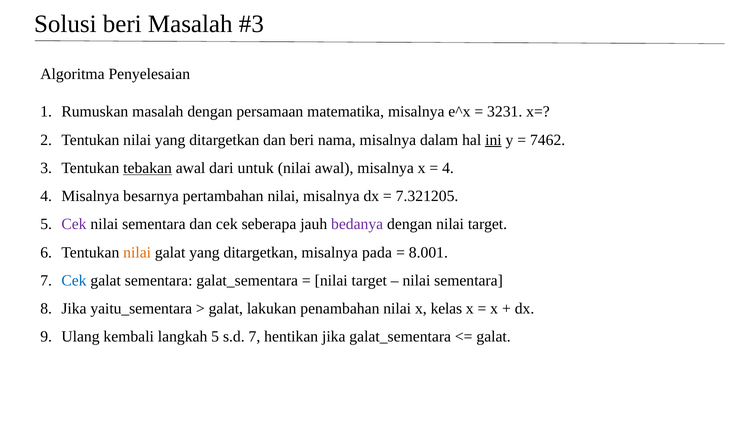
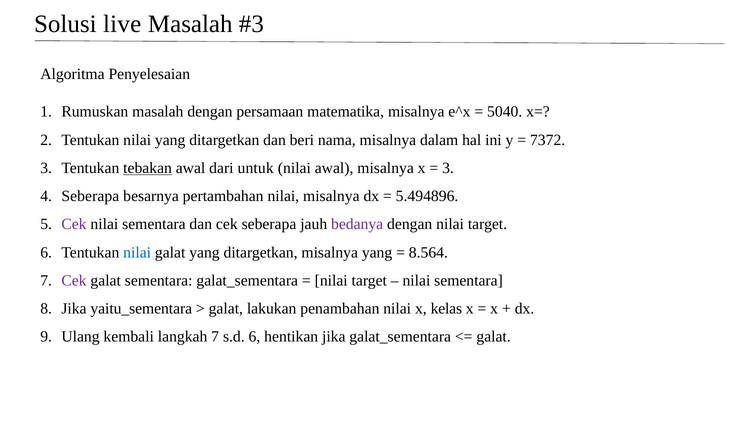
Solusi beri: beri -> live
3231: 3231 -> 5040
ini underline: present -> none
7462: 7462 -> 7372
4 at (448, 168): 4 -> 3
Misalnya at (90, 196): Misalnya -> Seberapa
7.321205: 7.321205 -> 5.494896
nilai at (137, 252) colour: orange -> blue
misalnya pada: pada -> yang
8.001: 8.001 -> 8.564
Cek at (74, 280) colour: blue -> purple
langkah 5: 5 -> 7
s.d 7: 7 -> 6
